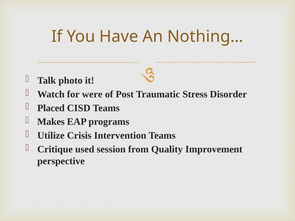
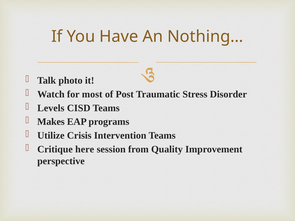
were: were -> most
Placed: Placed -> Levels
used: used -> here
